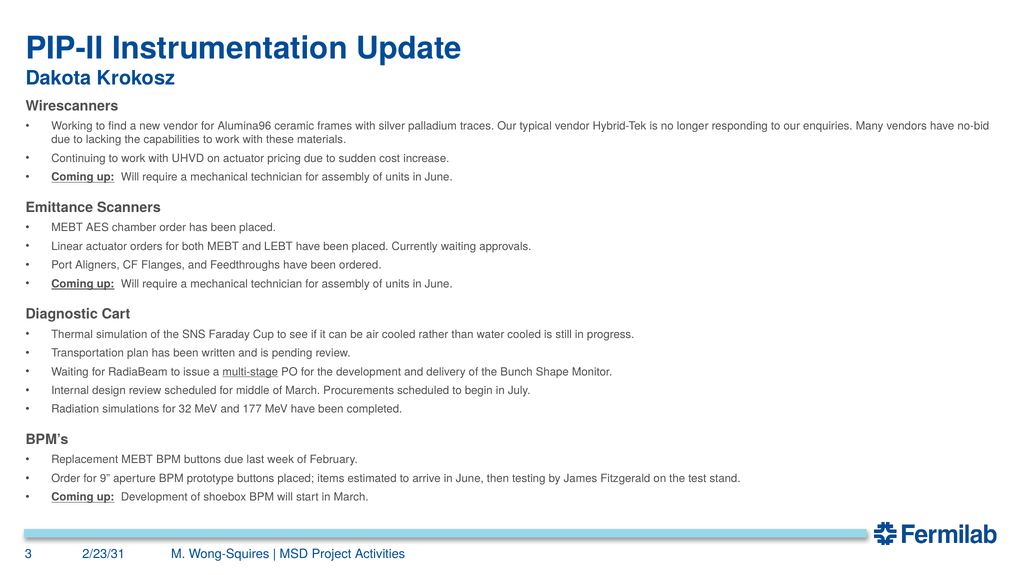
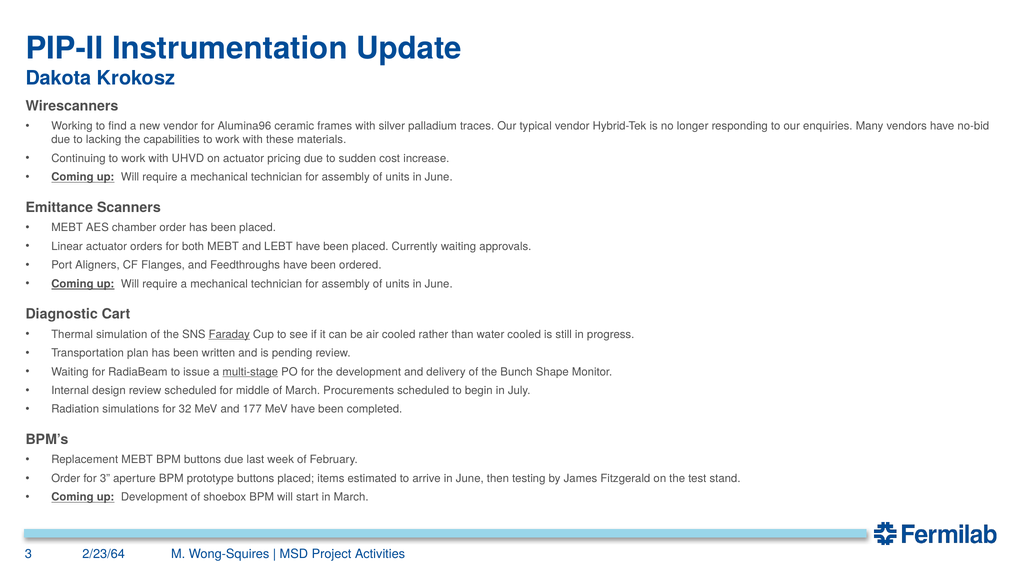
Faraday underline: none -> present
for 9: 9 -> 3
2/23/31: 2/23/31 -> 2/23/64
